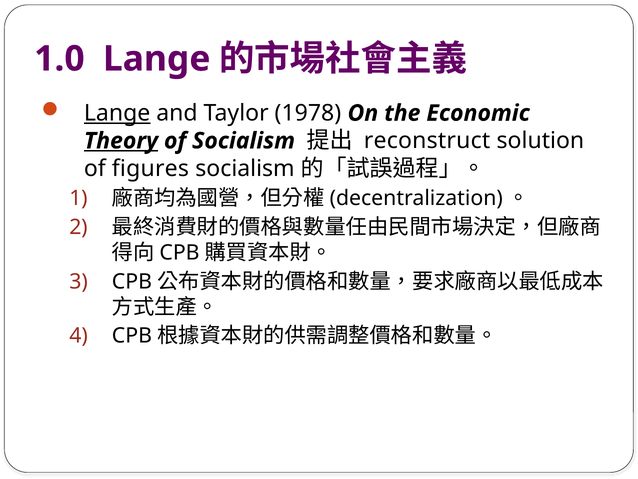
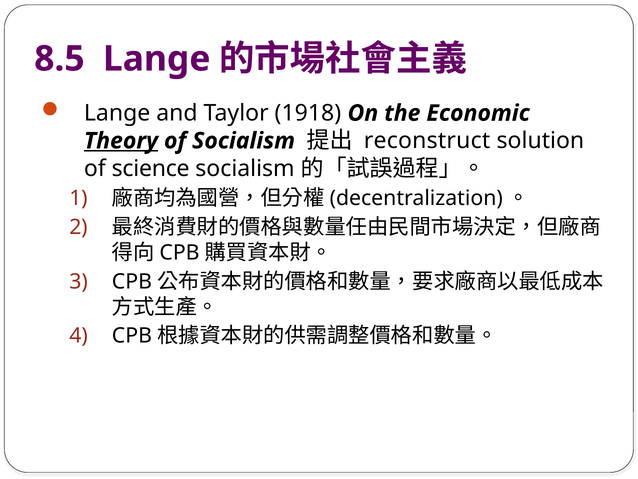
1.0: 1.0 -> 8.5
Lange at (117, 113) underline: present -> none
1978: 1978 -> 1918
figures: figures -> science
